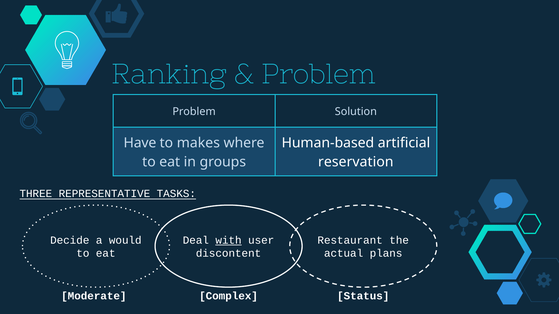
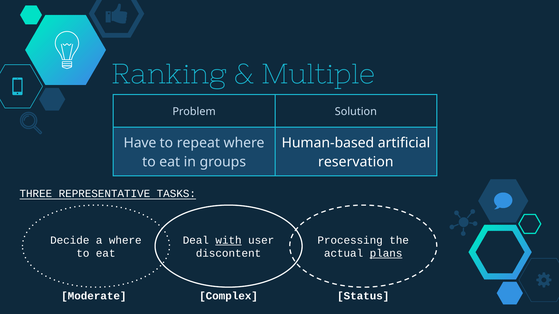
Problem at (319, 75): Problem -> Multiple
makes: makes -> repeat
a would: would -> where
Restaurant: Restaurant -> Processing
plans underline: none -> present
